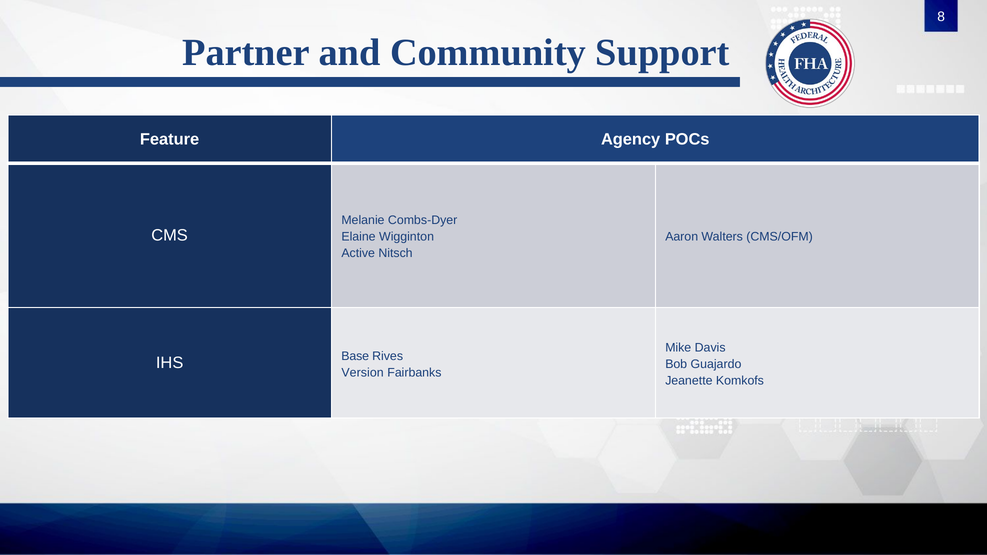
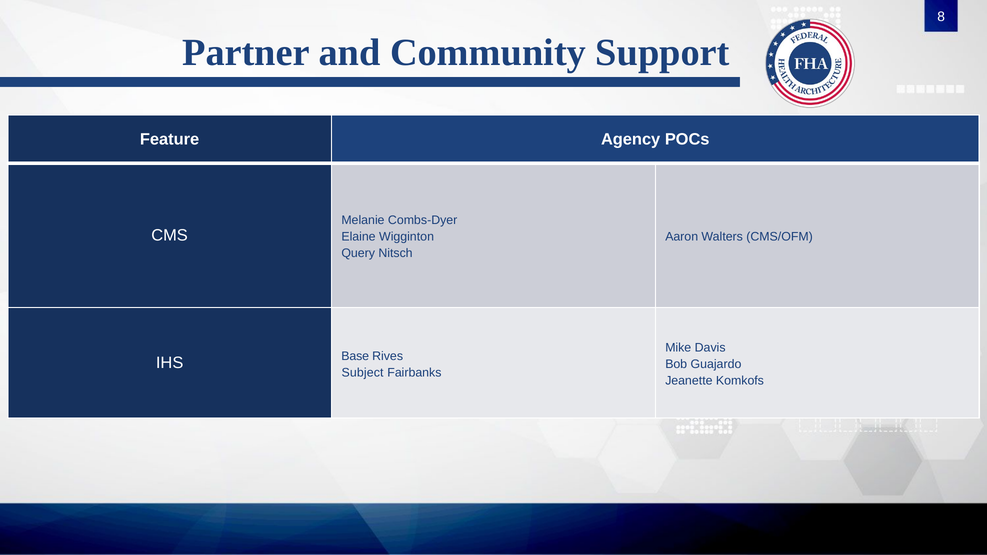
Active: Active -> Query
Version: Version -> Subject
